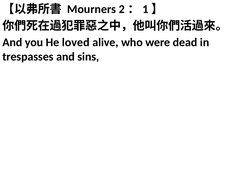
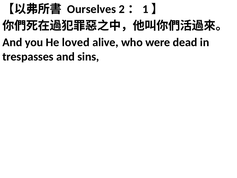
Mourners: Mourners -> Ourselves
